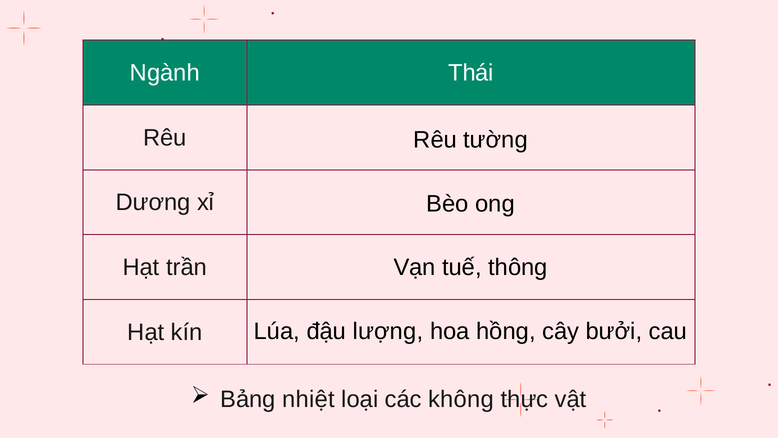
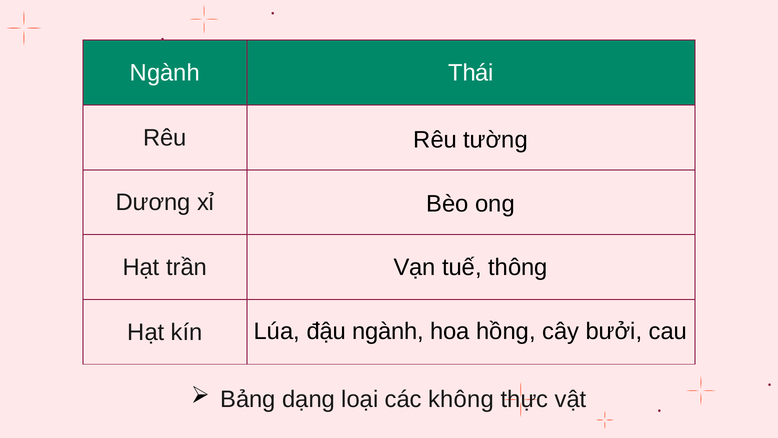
đậu lượng: lượng -> ngành
nhiệt: nhiệt -> dạng
